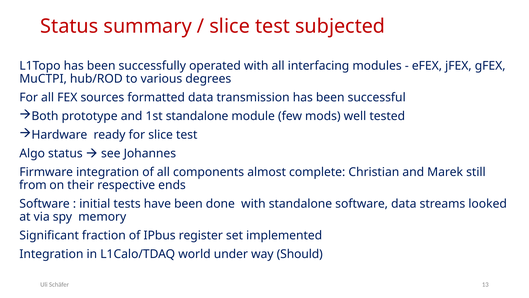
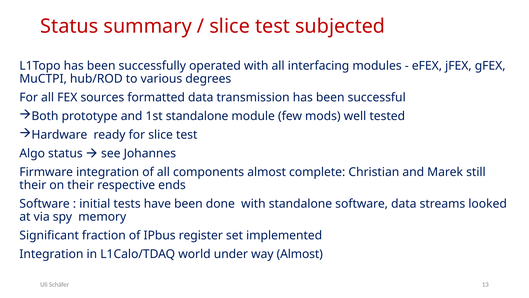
from at (33, 185): from -> their
way Should: Should -> Almost
